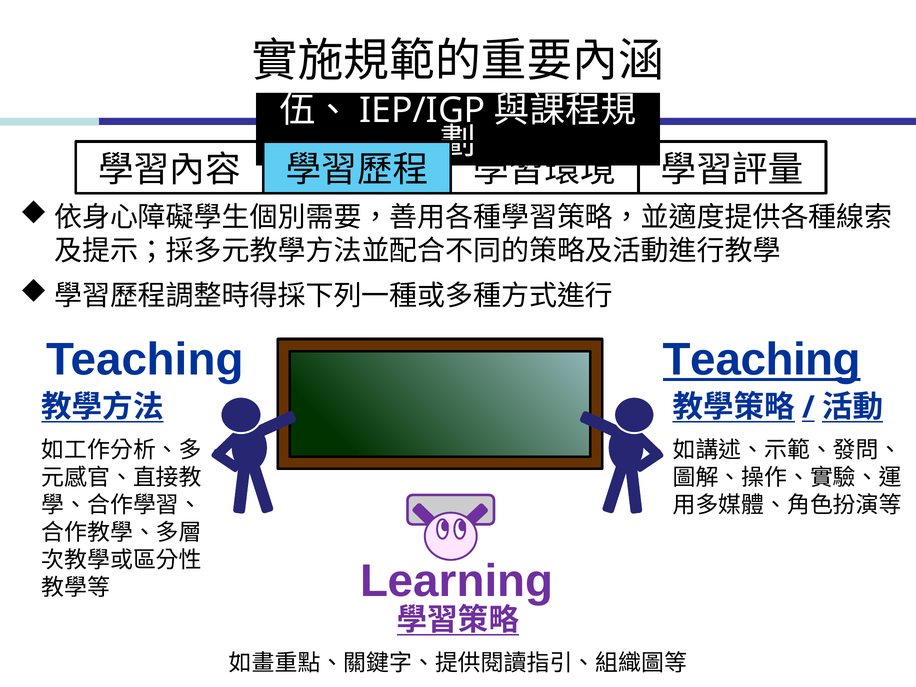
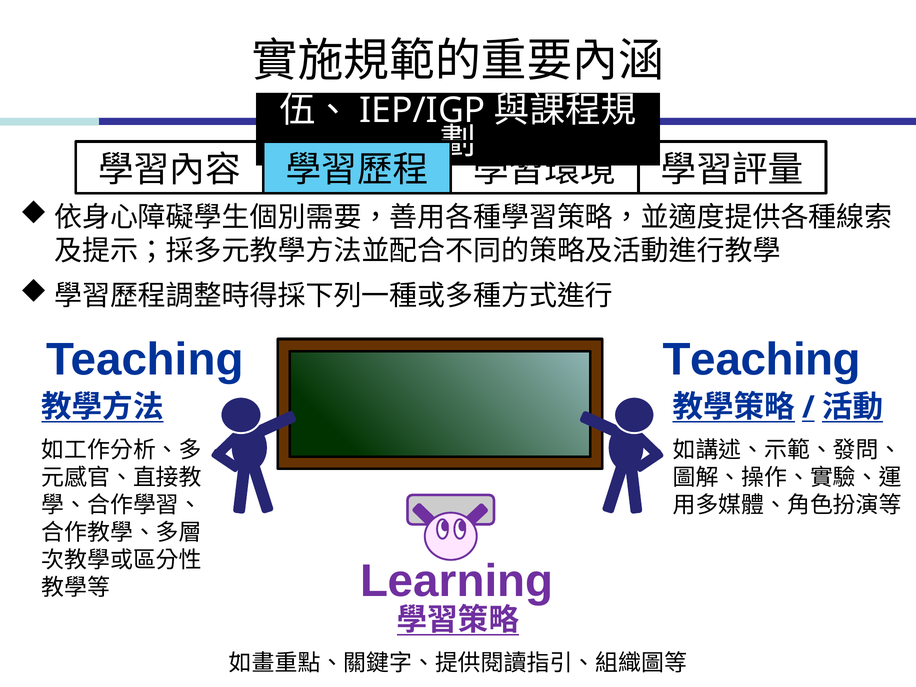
Teaching at (762, 360) underline: present -> none
